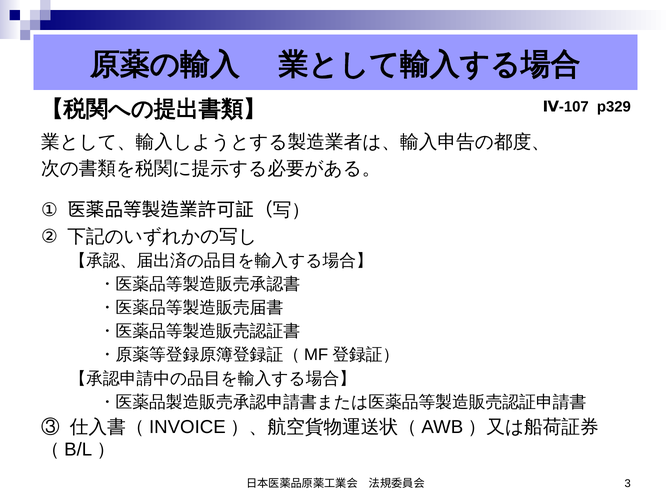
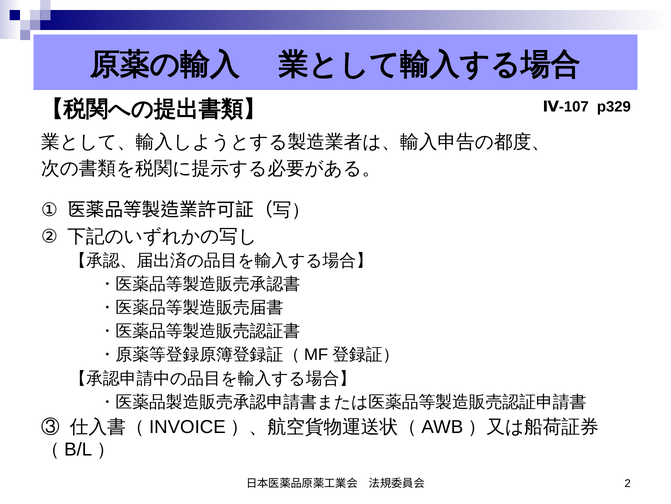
3: 3 -> 2
